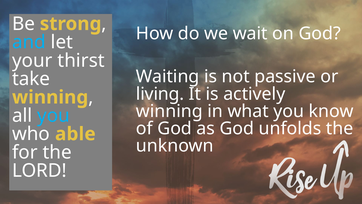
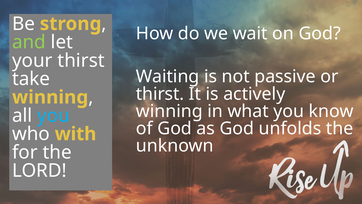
and colour: light blue -> light green
living at (160, 94): living -> thirst
able: able -> with
